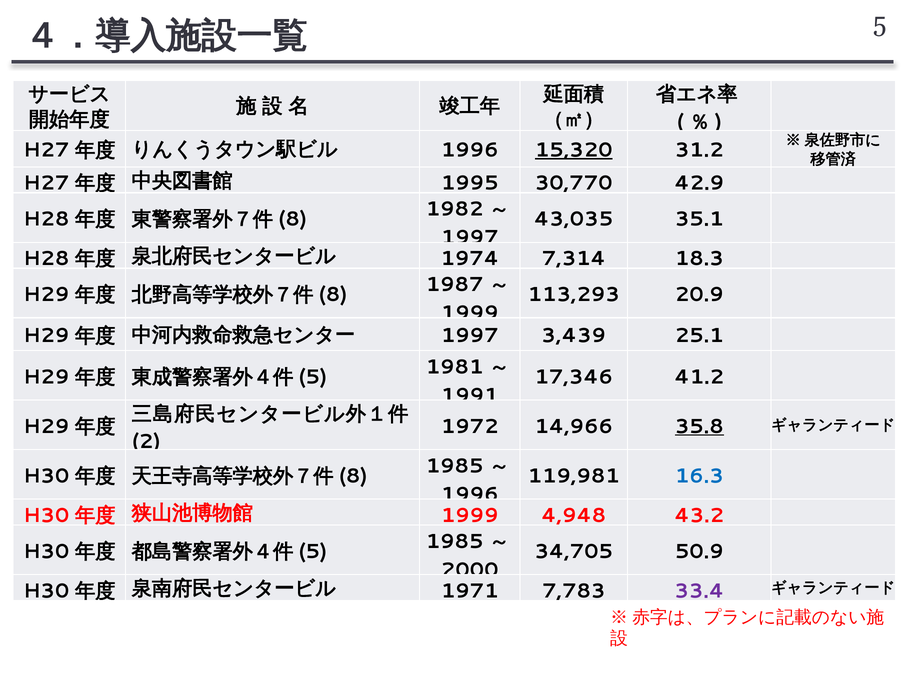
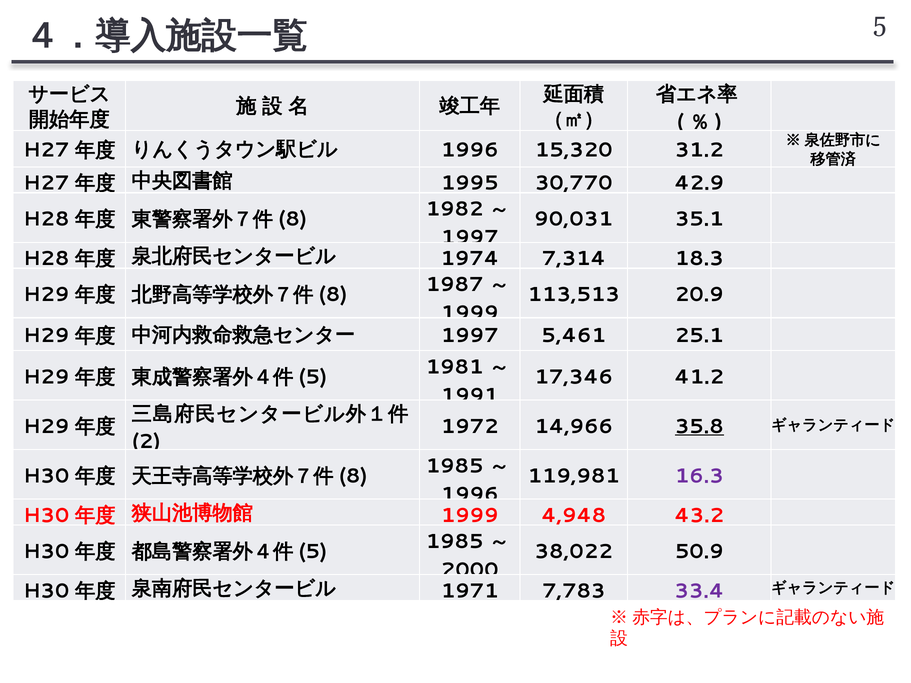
15,320 underline: present -> none
43,035: 43,035 -> 90,031
113,293: 113,293 -> 113,513
3,439: 3,439 -> 5,461
16.3 colour: blue -> purple
34,705: 34,705 -> 38,022
